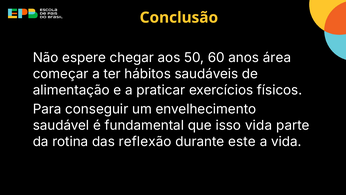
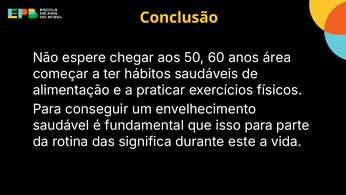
isso vida: vida -> para
reflexão: reflexão -> significa
